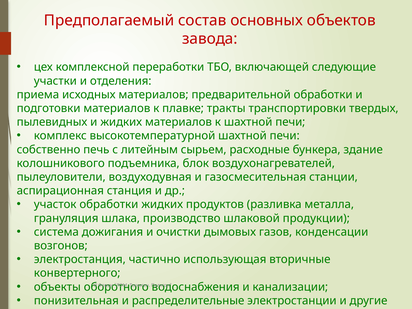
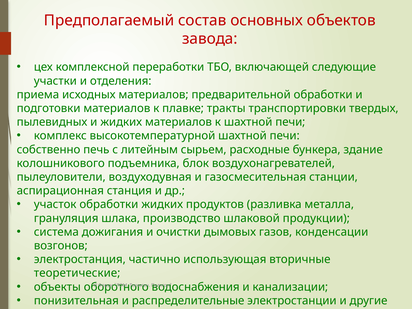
конвертерного: конвертерного -> теоретические
